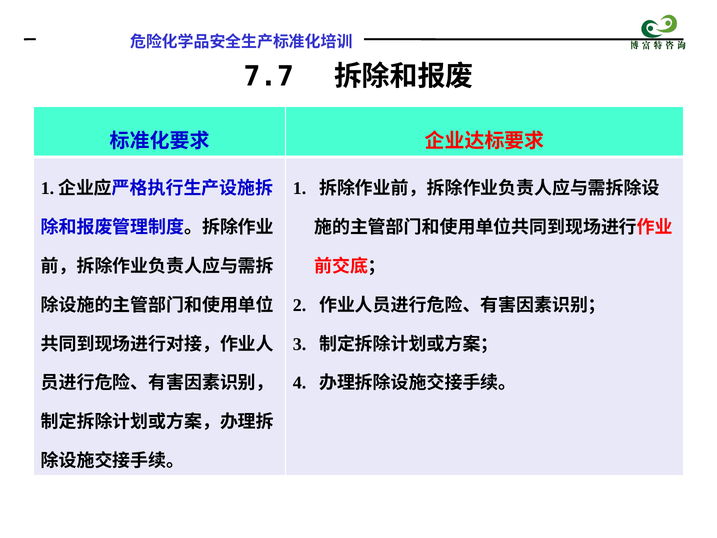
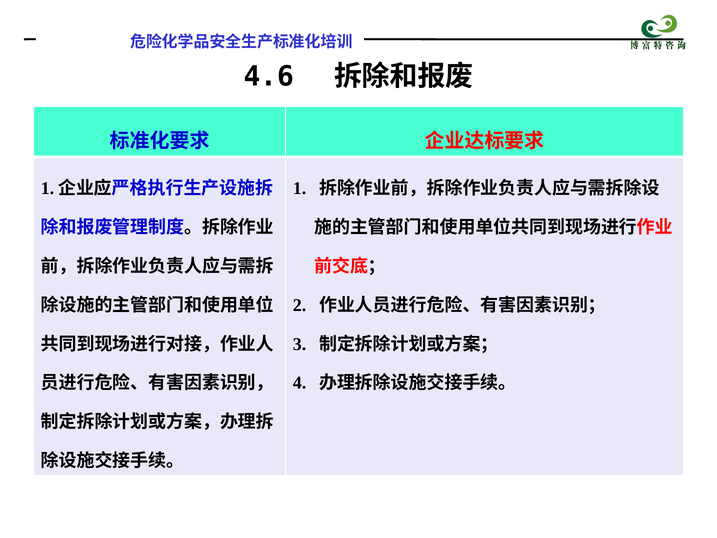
7.7: 7.7 -> 4.6
